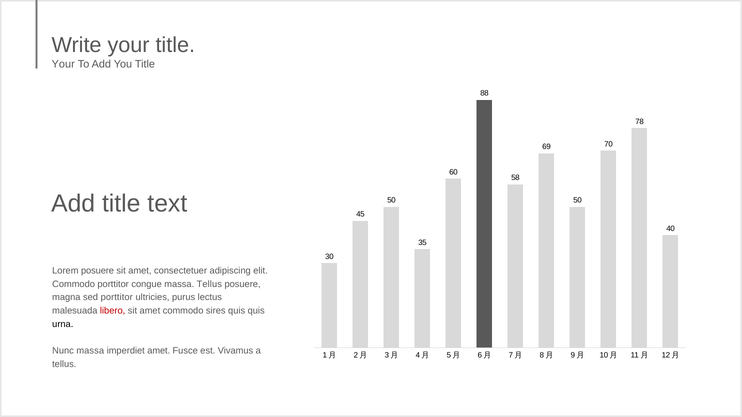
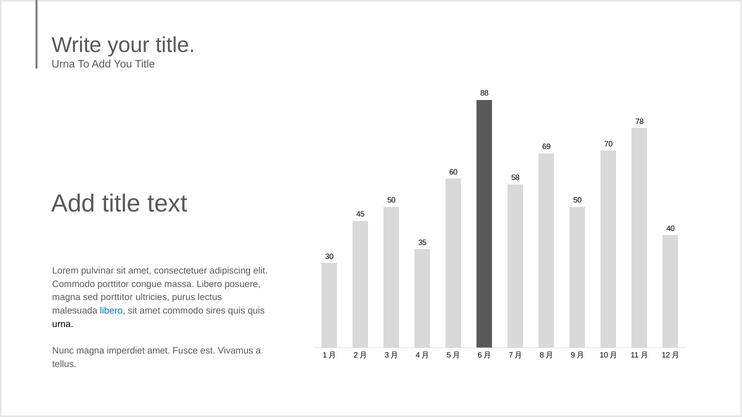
Your at (63, 64): Your -> Urna
Lorem posuere: posuere -> pulvinar
massa Tellus: Tellus -> Libero
libero at (113, 311) colour: red -> blue
Nunc massa: massa -> magna
